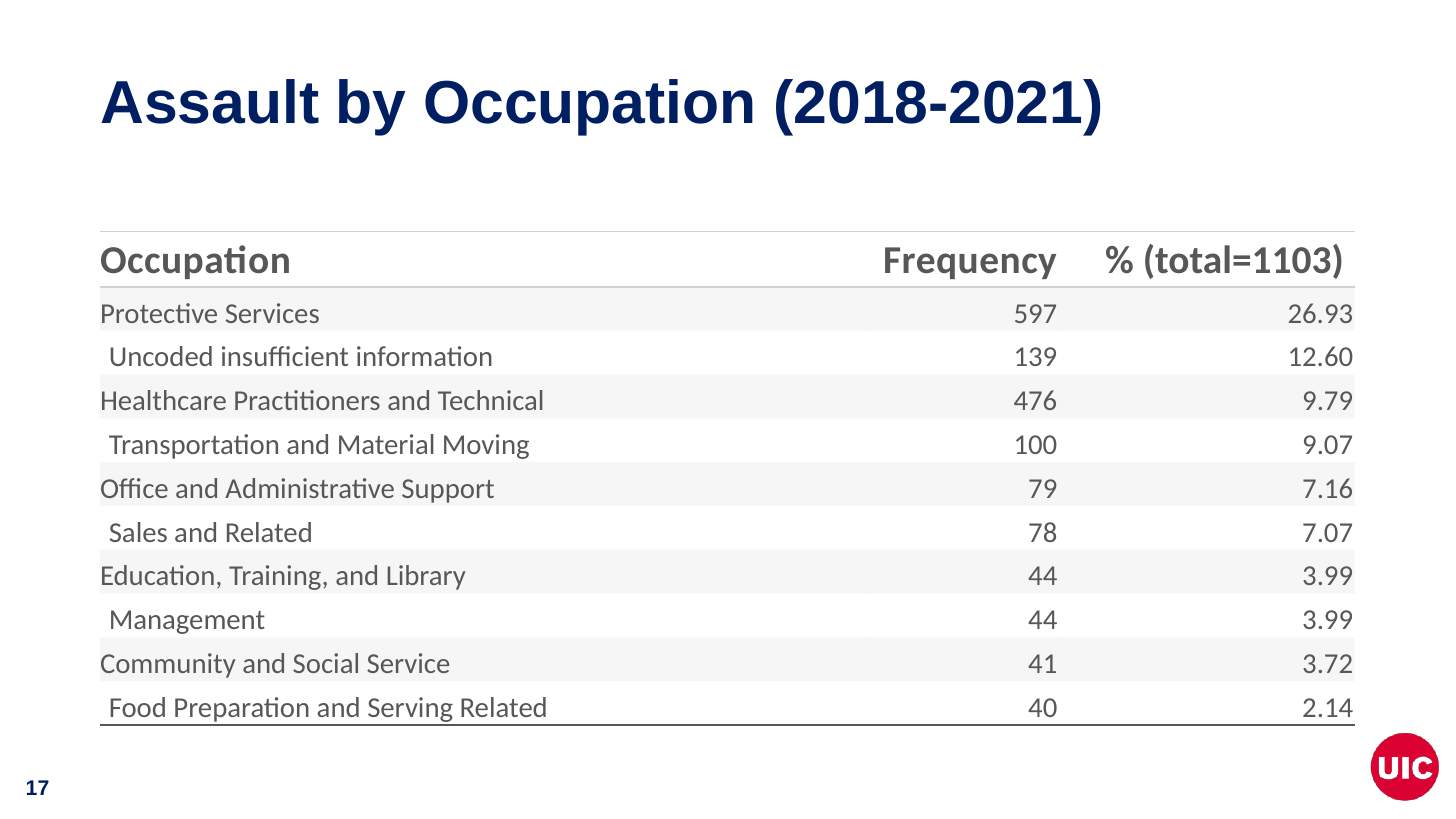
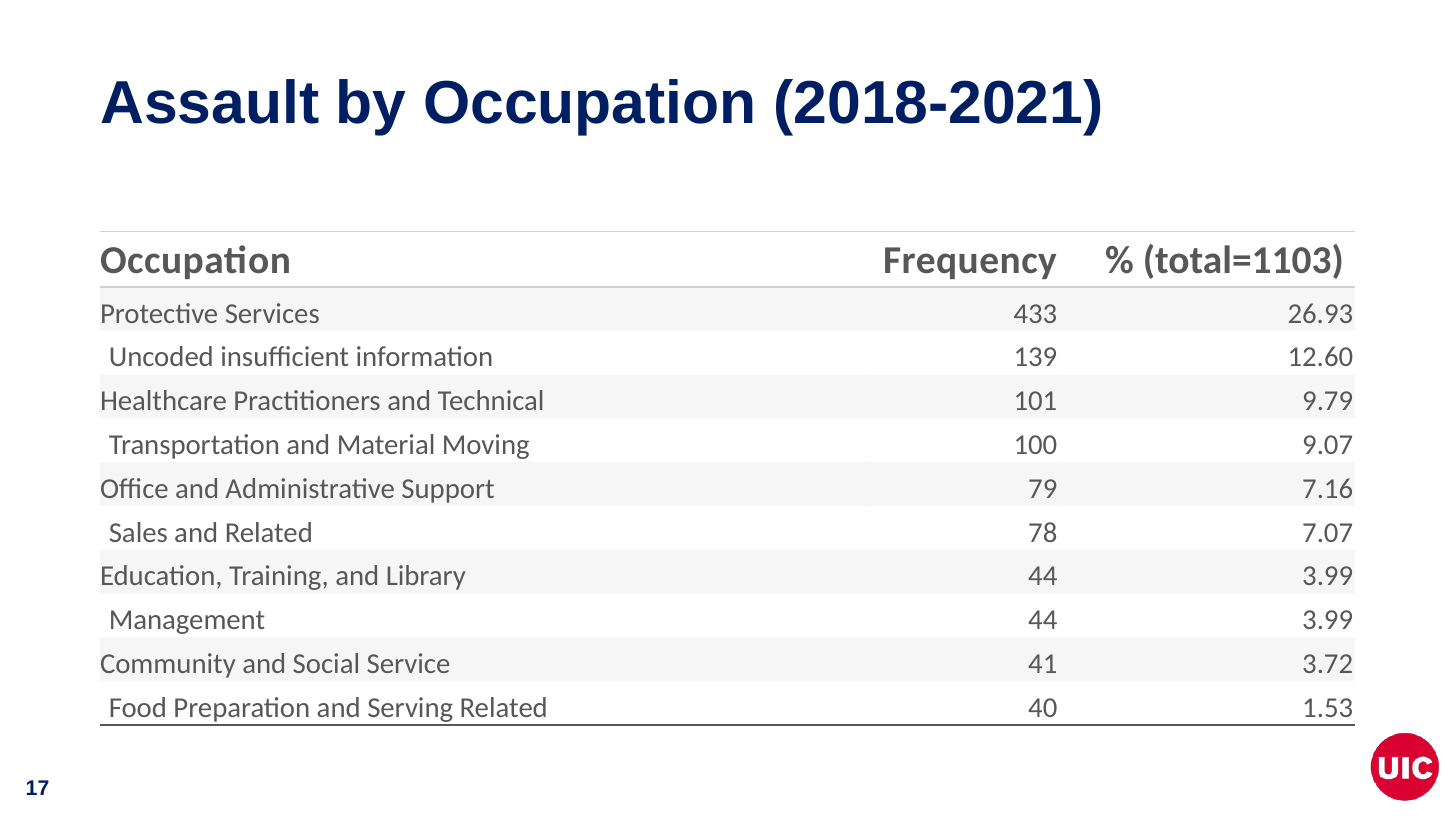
597: 597 -> 433
476: 476 -> 101
2.14: 2.14 -> 1.53
